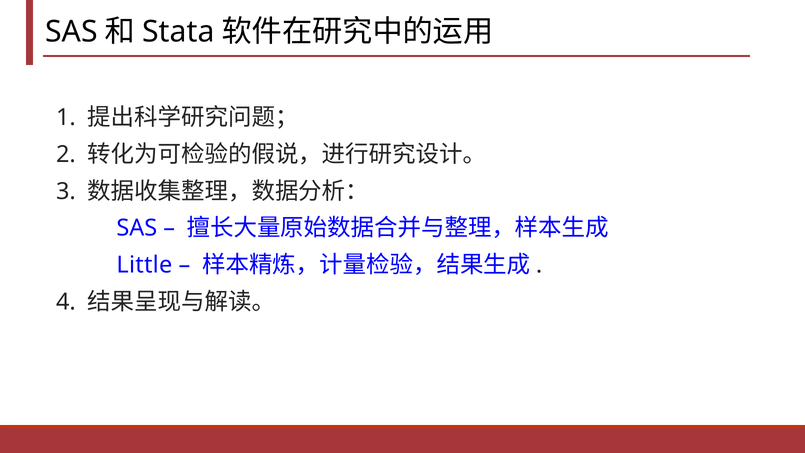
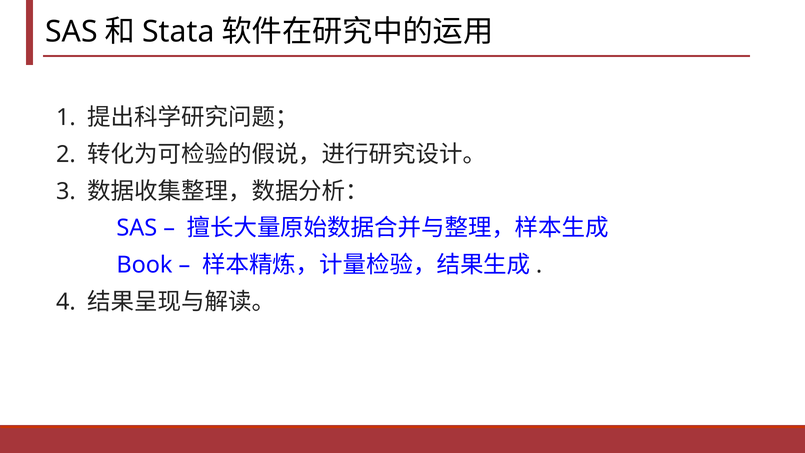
Little: Little -> Book
